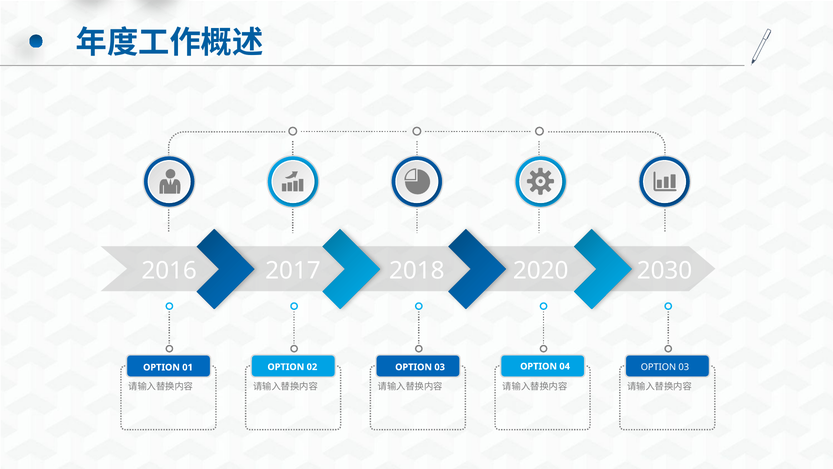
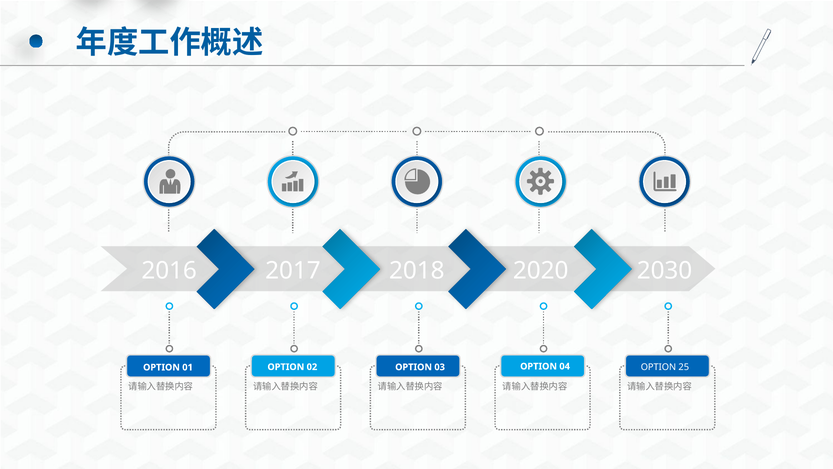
03 at (684, 367): 03 -> 25
